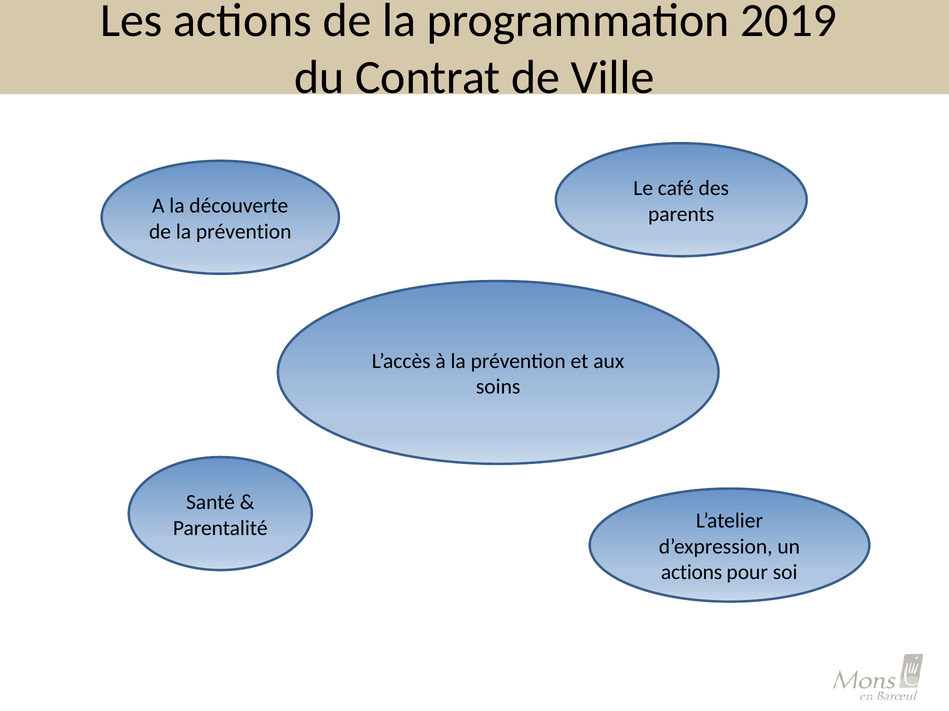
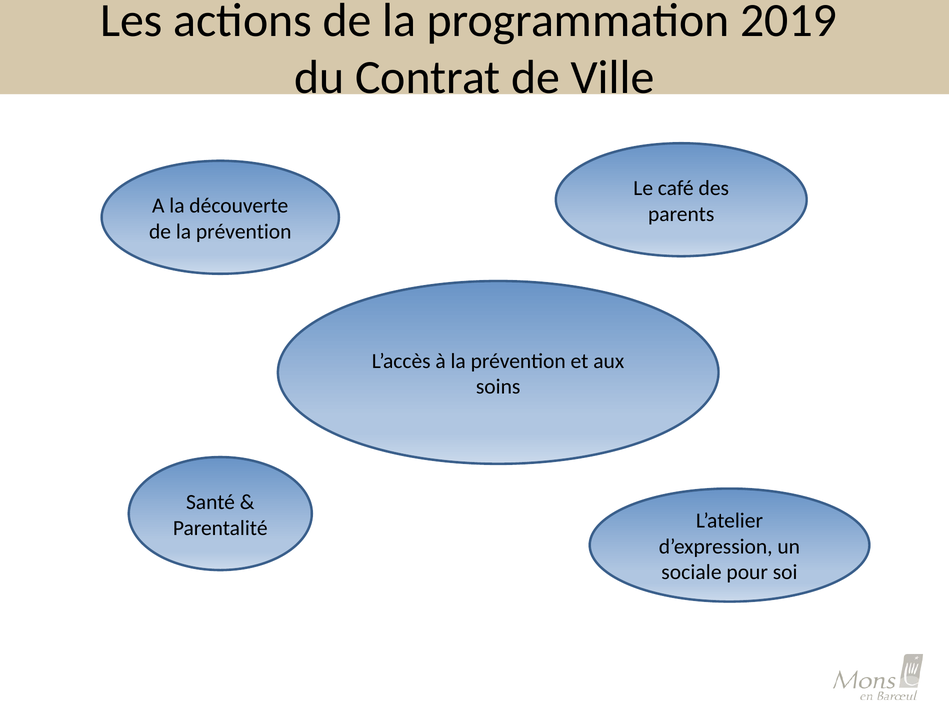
actions at (692, 573): actions -> sociale
